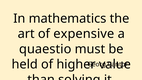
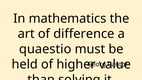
expensive: expensive -> difference
